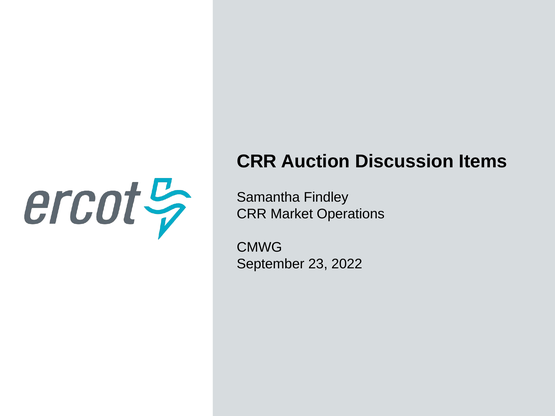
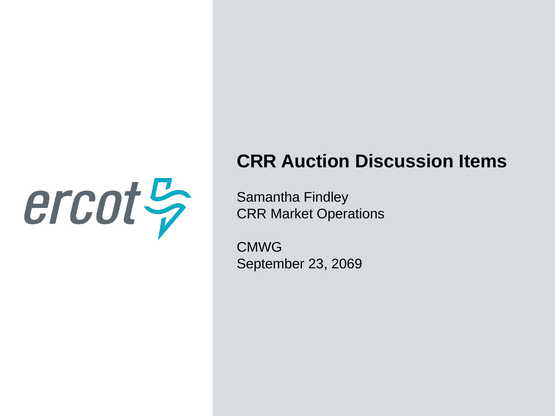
2022: 2022 -> 2069
